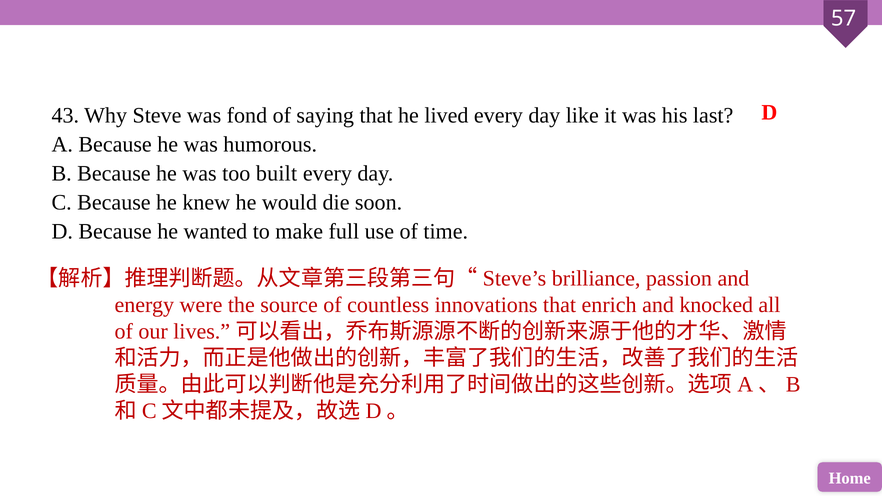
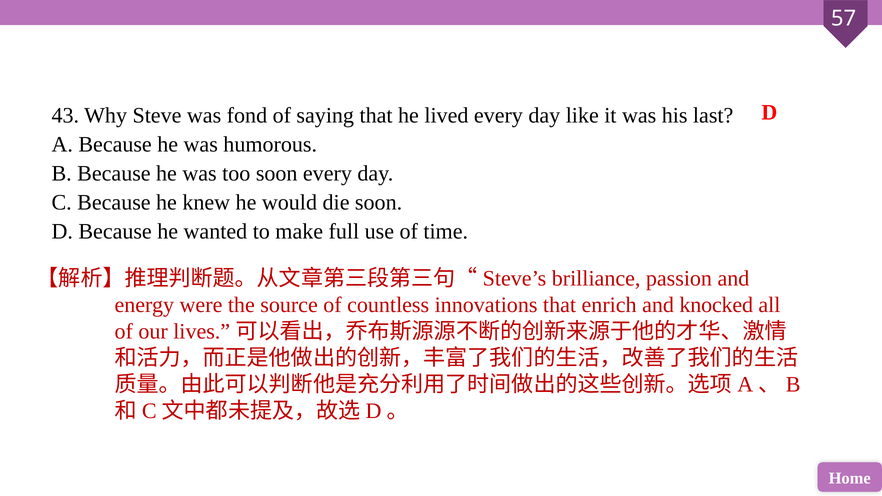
too built: built -> soon
